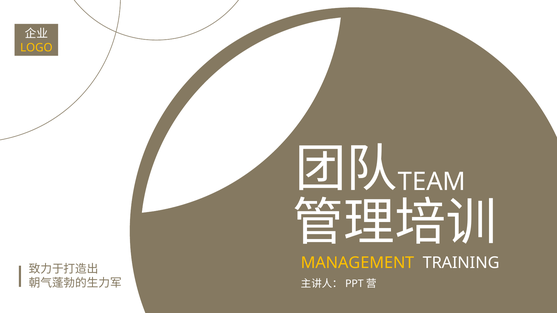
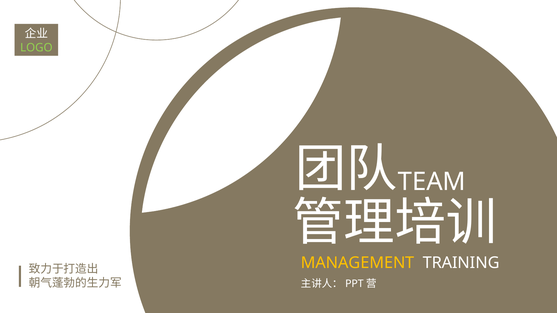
LOGO colour: yellow -> light green
